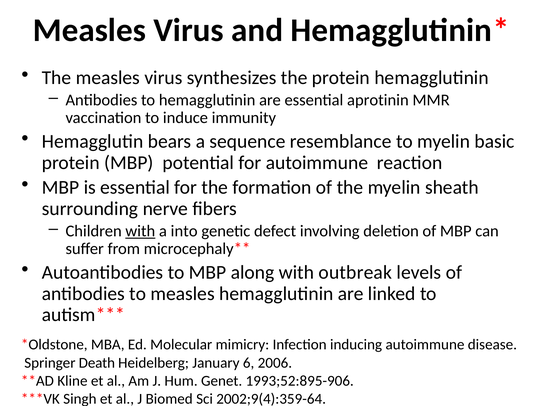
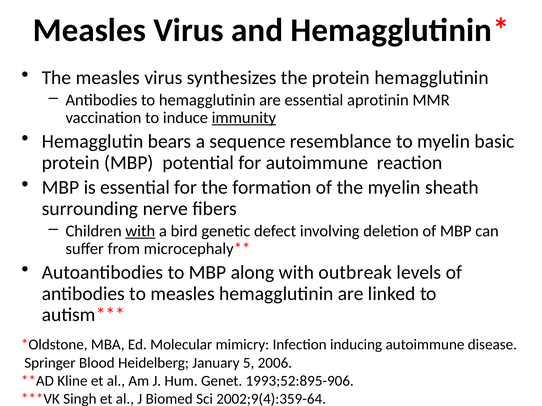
immunity underline: none -> present
into: into -> bird
Death: Death -> Blood
6: 6 -> 5
